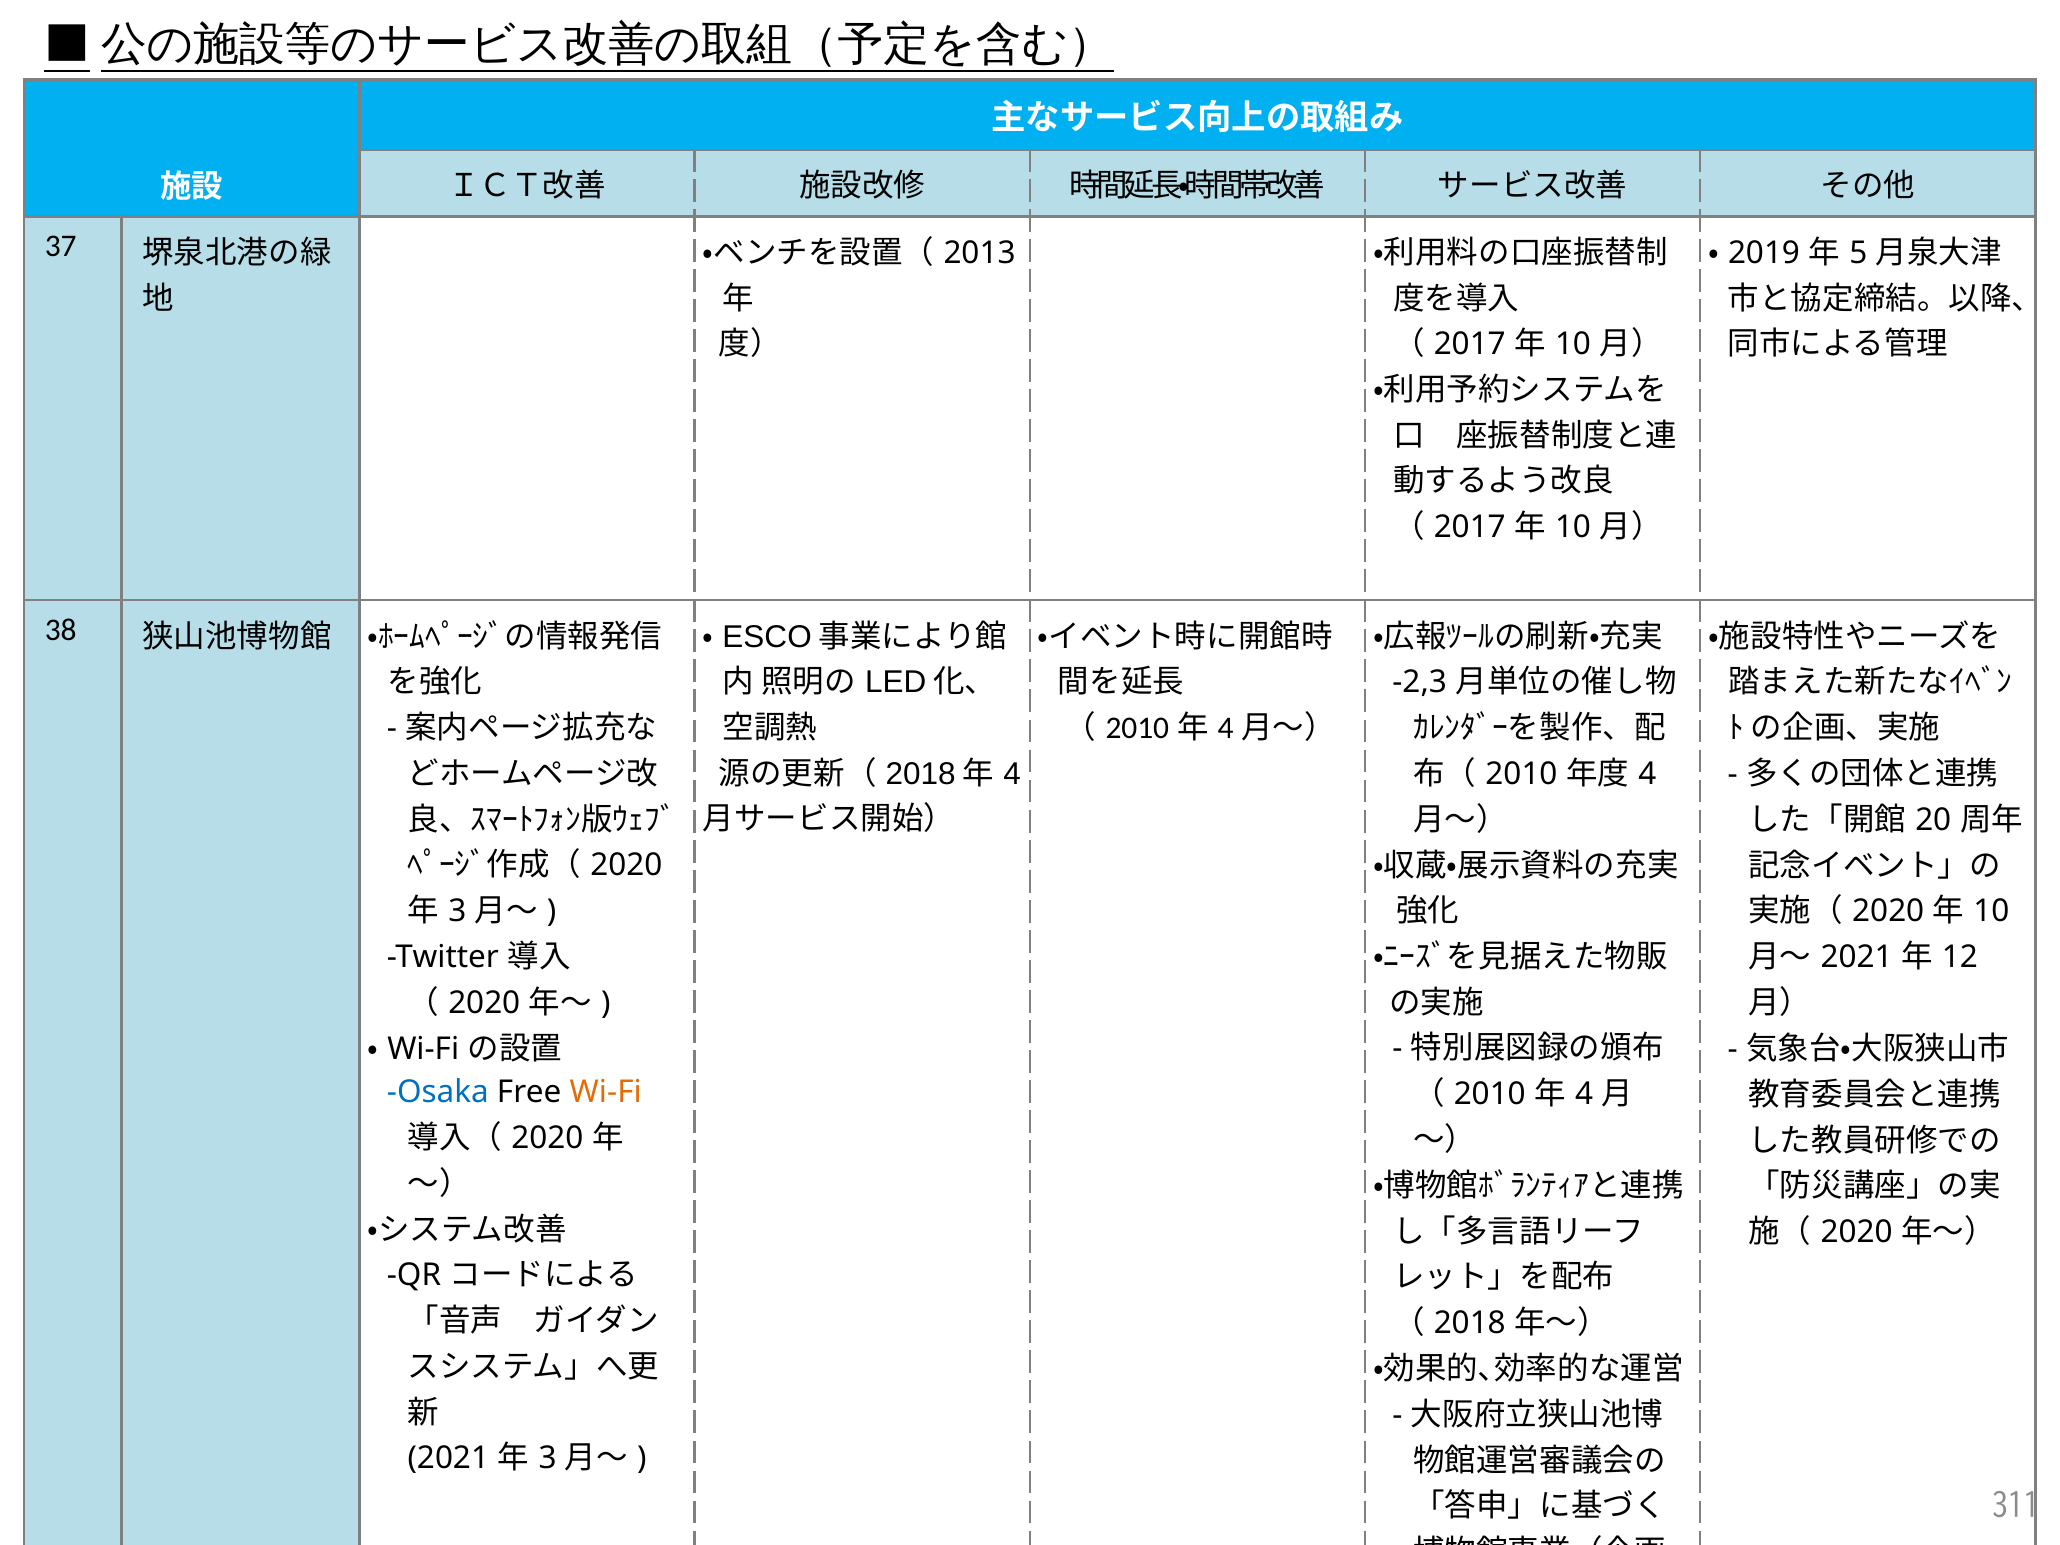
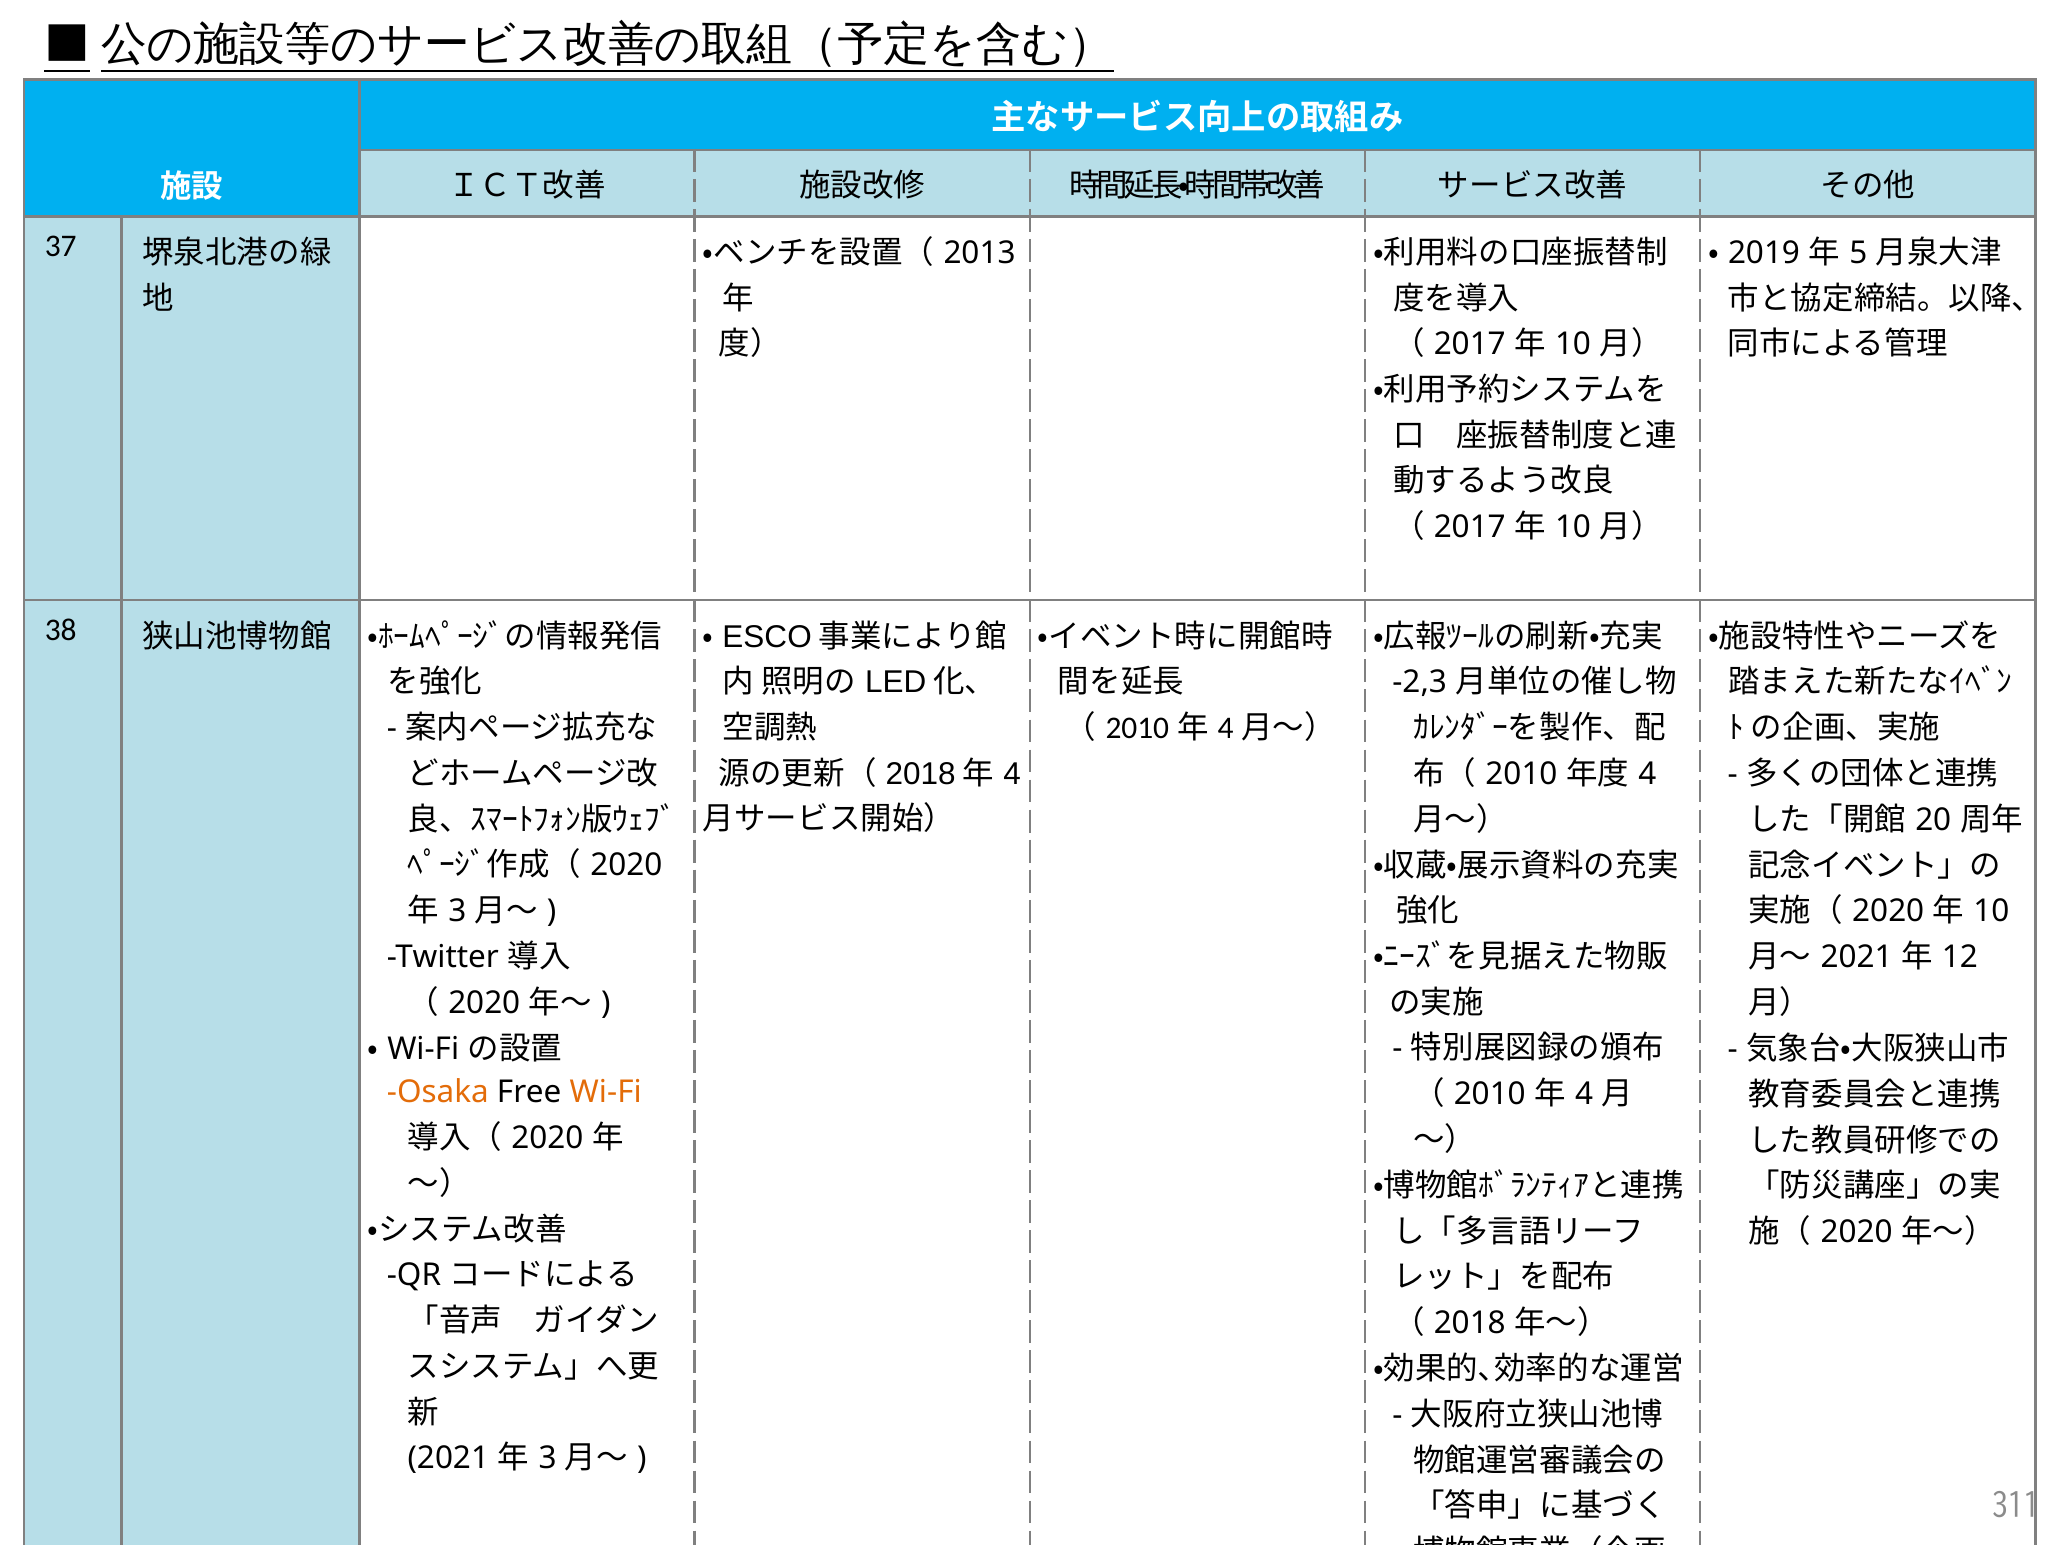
Osaka colour: blue -> orange
